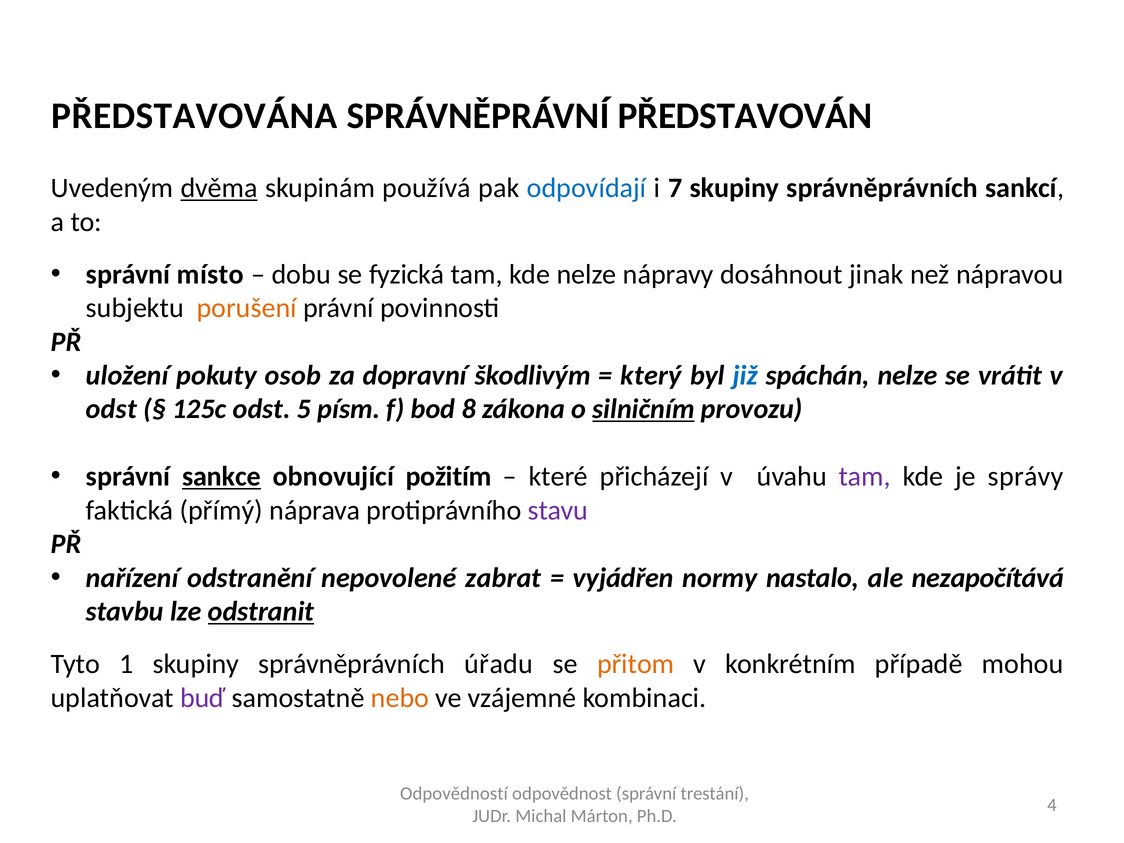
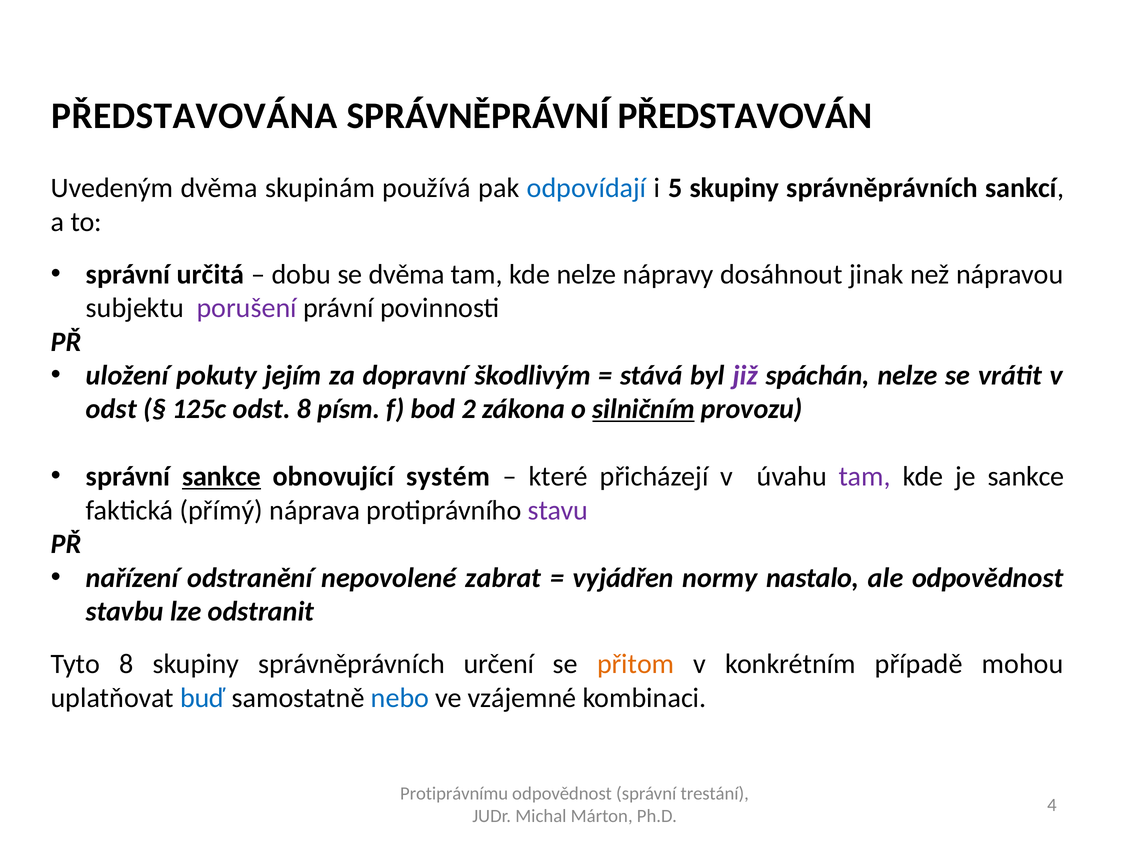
dvěma at (219, 188) underline: present -> none
7: 7 -> 5
místo: místo -> určitá
se fyzická: fyzická -> dvěma
porušení colour: orange -> purple
osob: osob -> jejím
který: který -> stává
již colour: blue -> purple
odst 5: 5 -> 8
8: 8 -> 2
požitím: požitím -> systém
je správy: správy -> sankce
ale nezapočítává: nezapočítává -> odpovědnost
odstranit underline: present -> none
Tyto 1: 1 -> 8
úřadu: úřadu -> určení
buď colour: purple -> blue
nebo colour: orange -> blue
Odpovědností: Odpovědností -> Protiprávnímu
